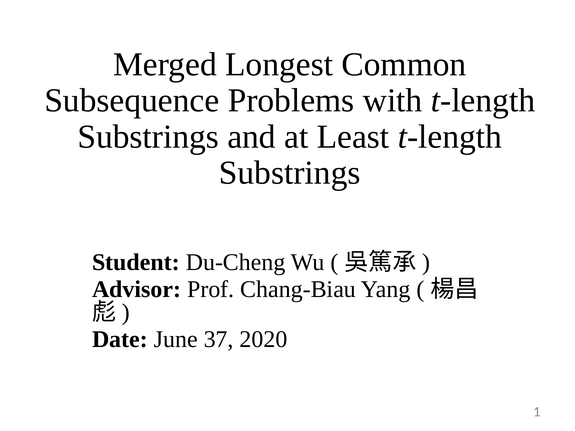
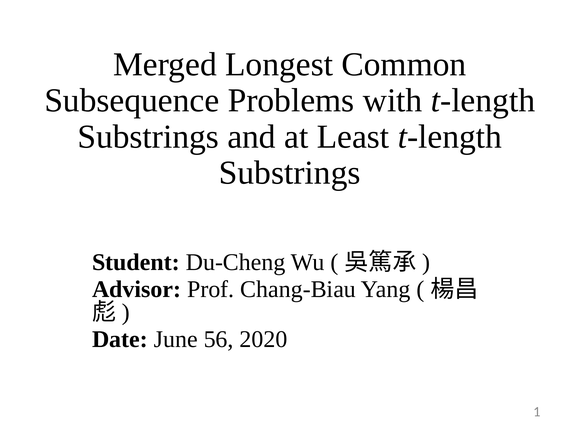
37: 37 -> 56
